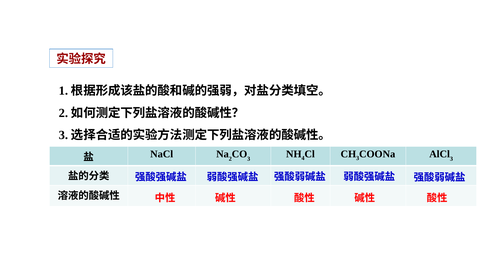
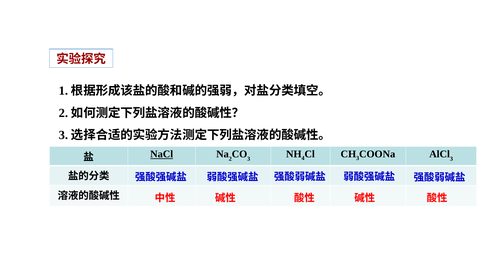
NaCl underline: none -> present
